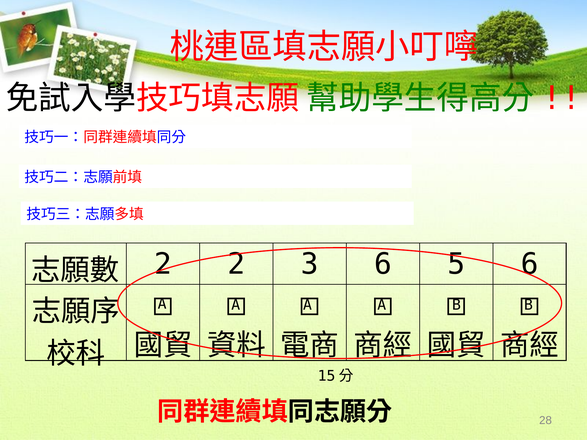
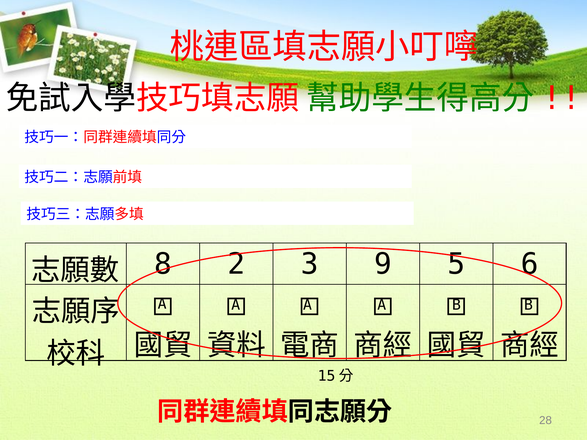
2 at (163, 264): 2 -> 8
3 6: 6 -> 9
